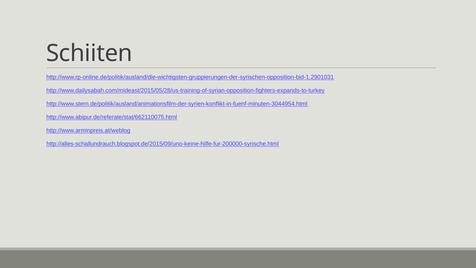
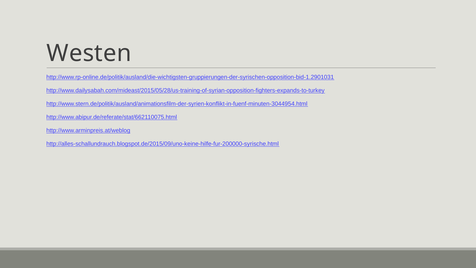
Schiiten: Schiiten -> Westen
